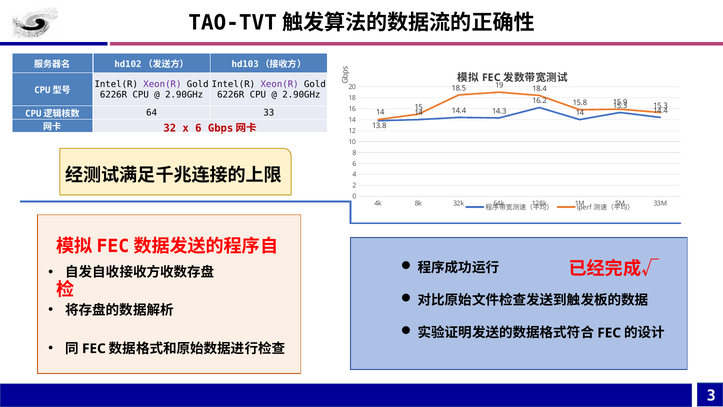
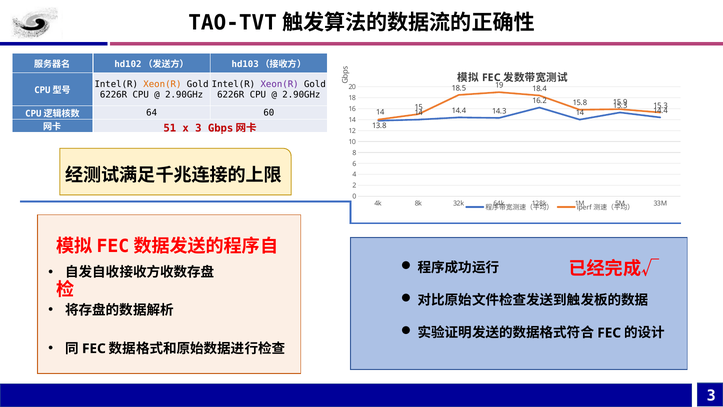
Xeon(R at (162, 84) colour: purple -> orange
33: 33 -> 60
32: 32 -> 51
x 6: 6 -> 3
